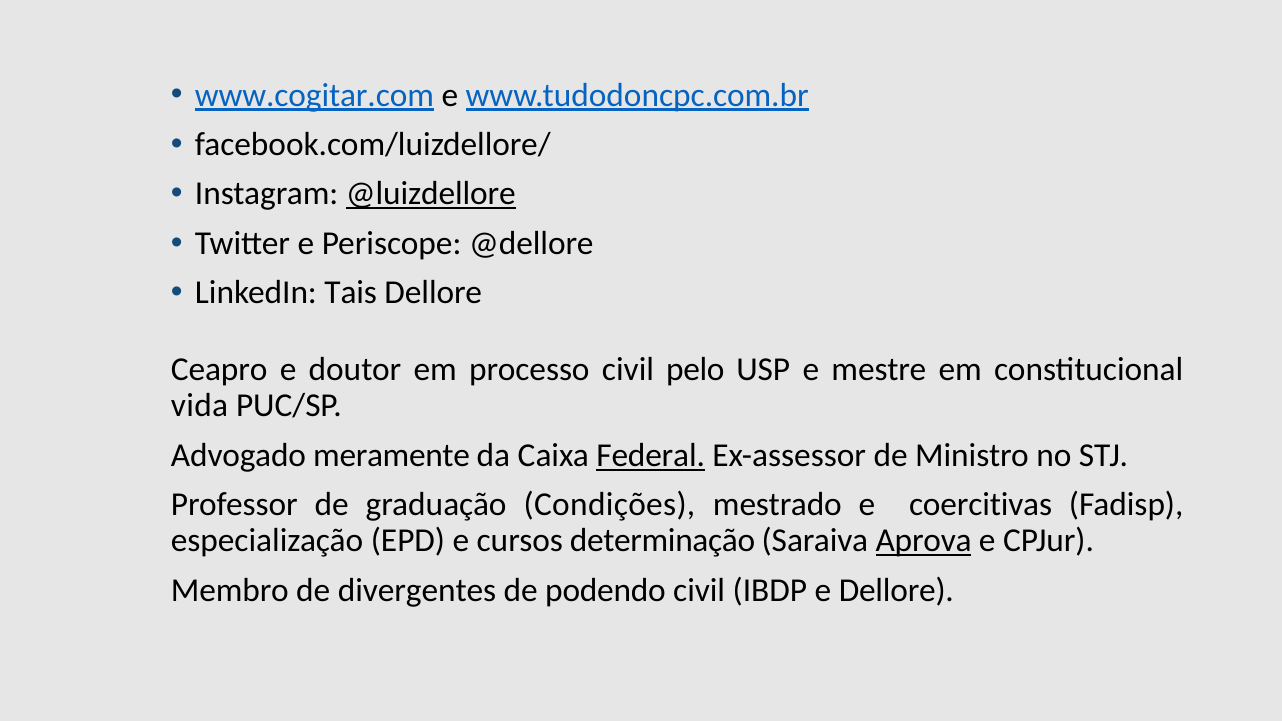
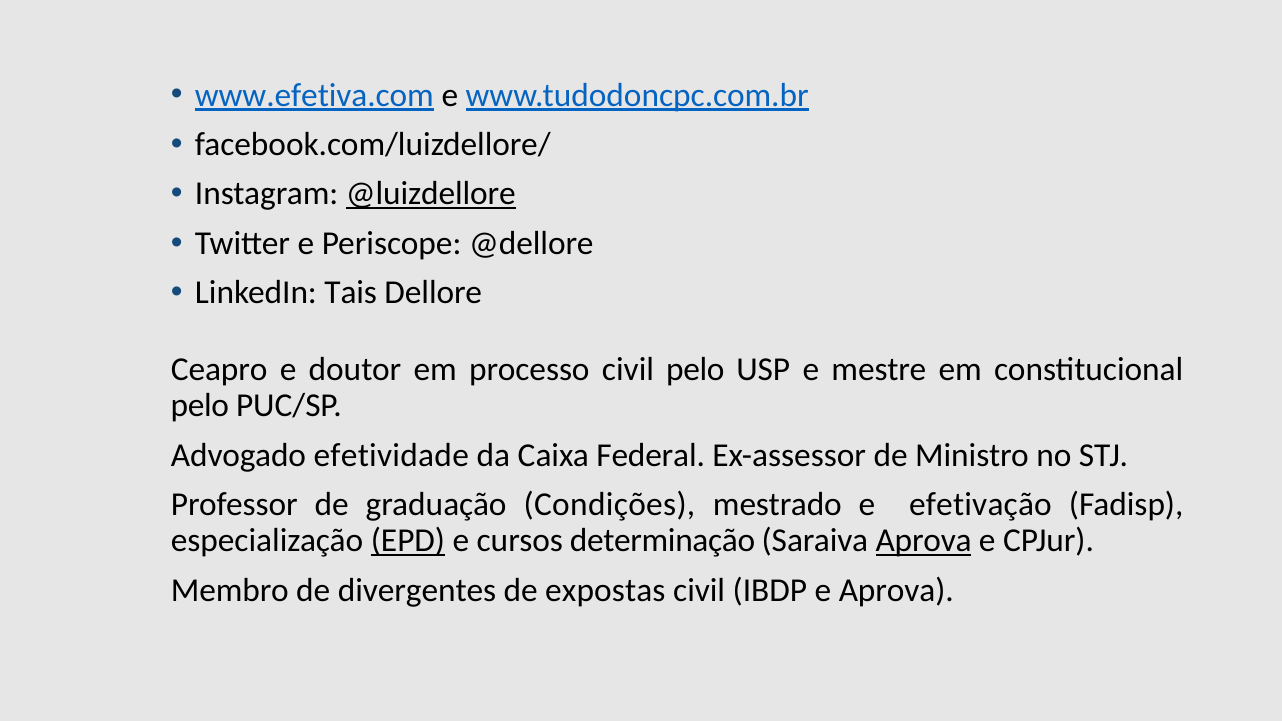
www.cogitar.com: www.cogitar.com -> www.efetiva.com
vida at (200, 406): vida -> pelo
meramente: meramente -> efetividade
Federal underline: present -> none
coercitivas: coercitivas -> efetivação
EPD underline: none -> present
podendo: podendo -> expostas
e Dellore: Dellore -> Aprova
